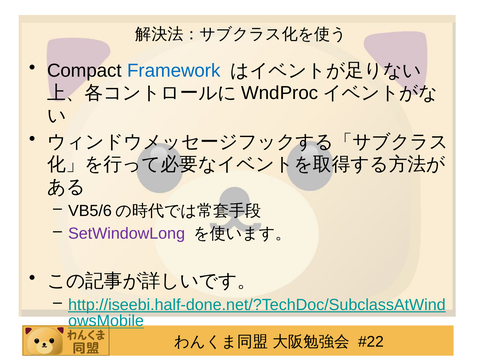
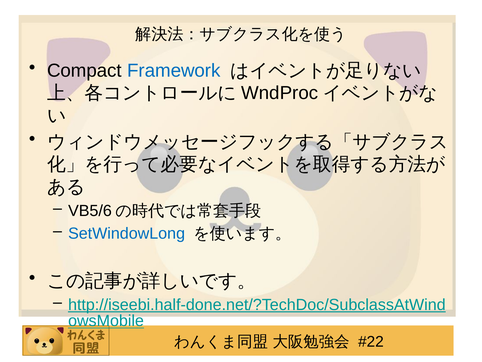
SetWindowLong colour: purple -> blue
